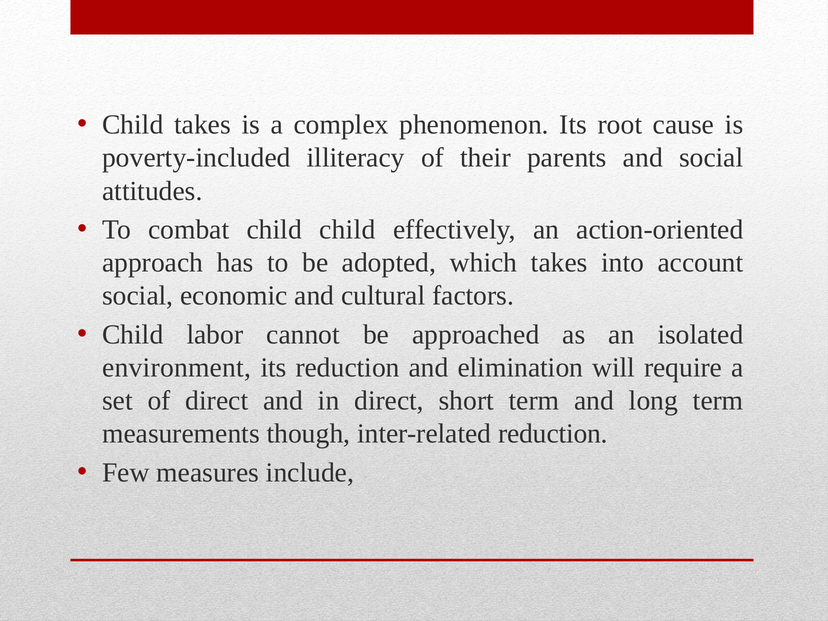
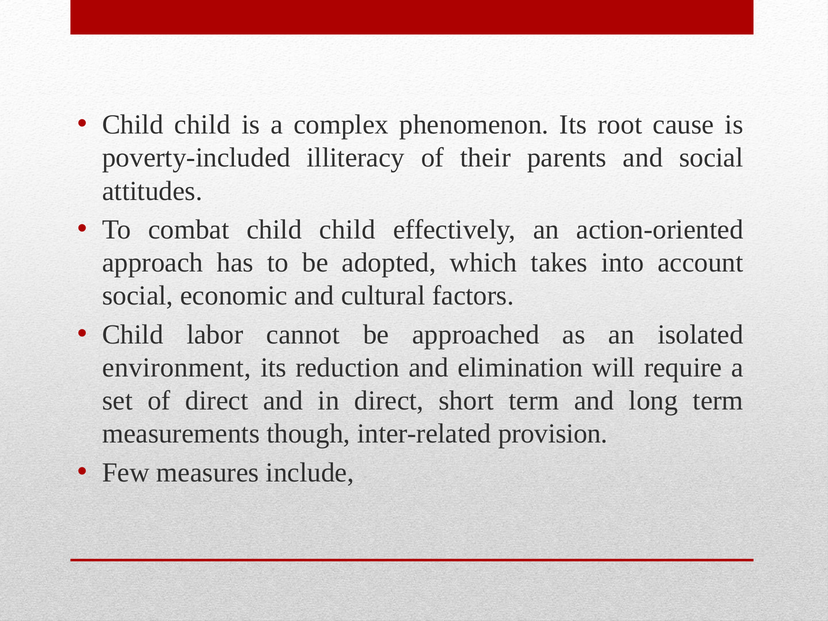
takes at (202, 125): takes -> child
inter-related reduction: reduction -> provision
